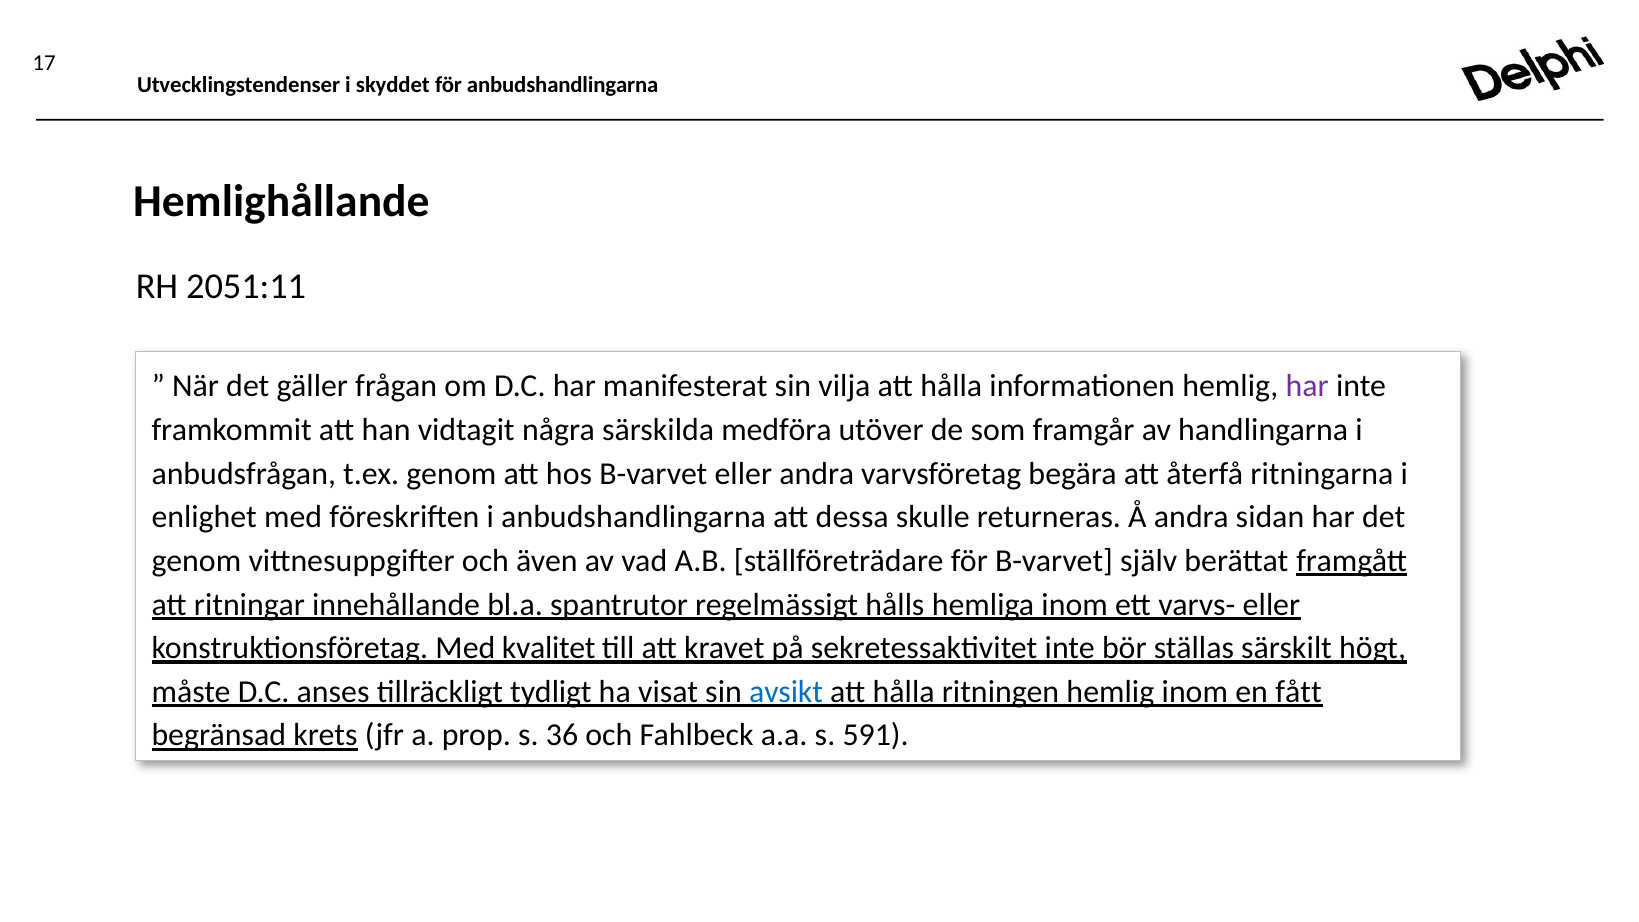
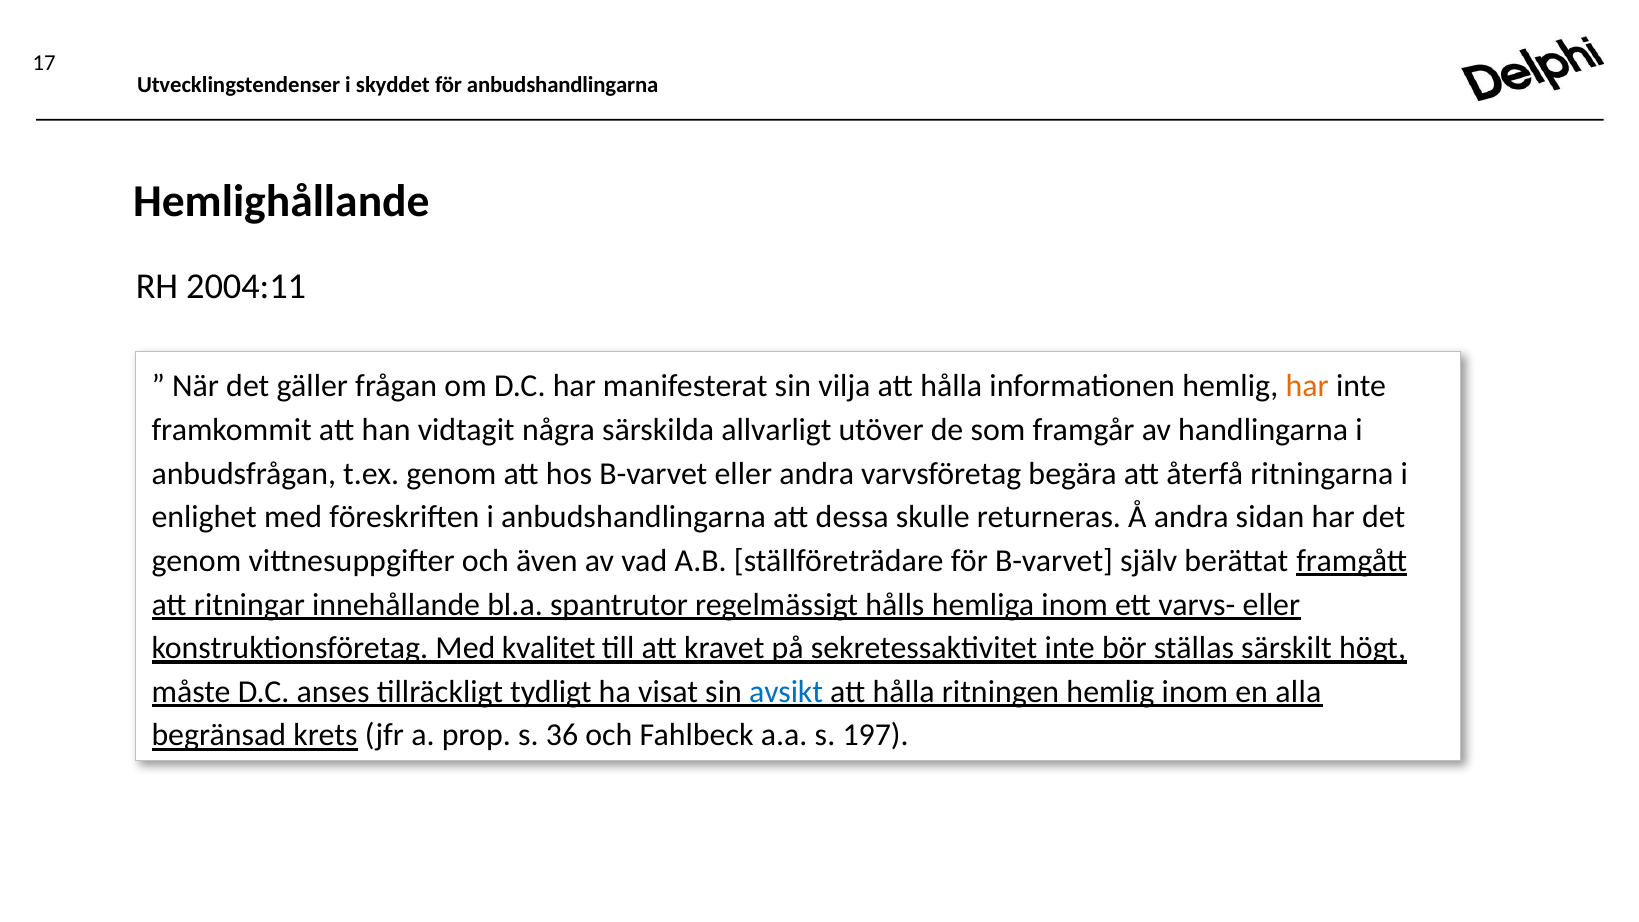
2051:11: 2051:11 -> 2004:11
har at (1307, 386) colour: purple -> orange
medföra: medföra -> allvarligt
fått: fått -> alla
591: 591 -> 197
